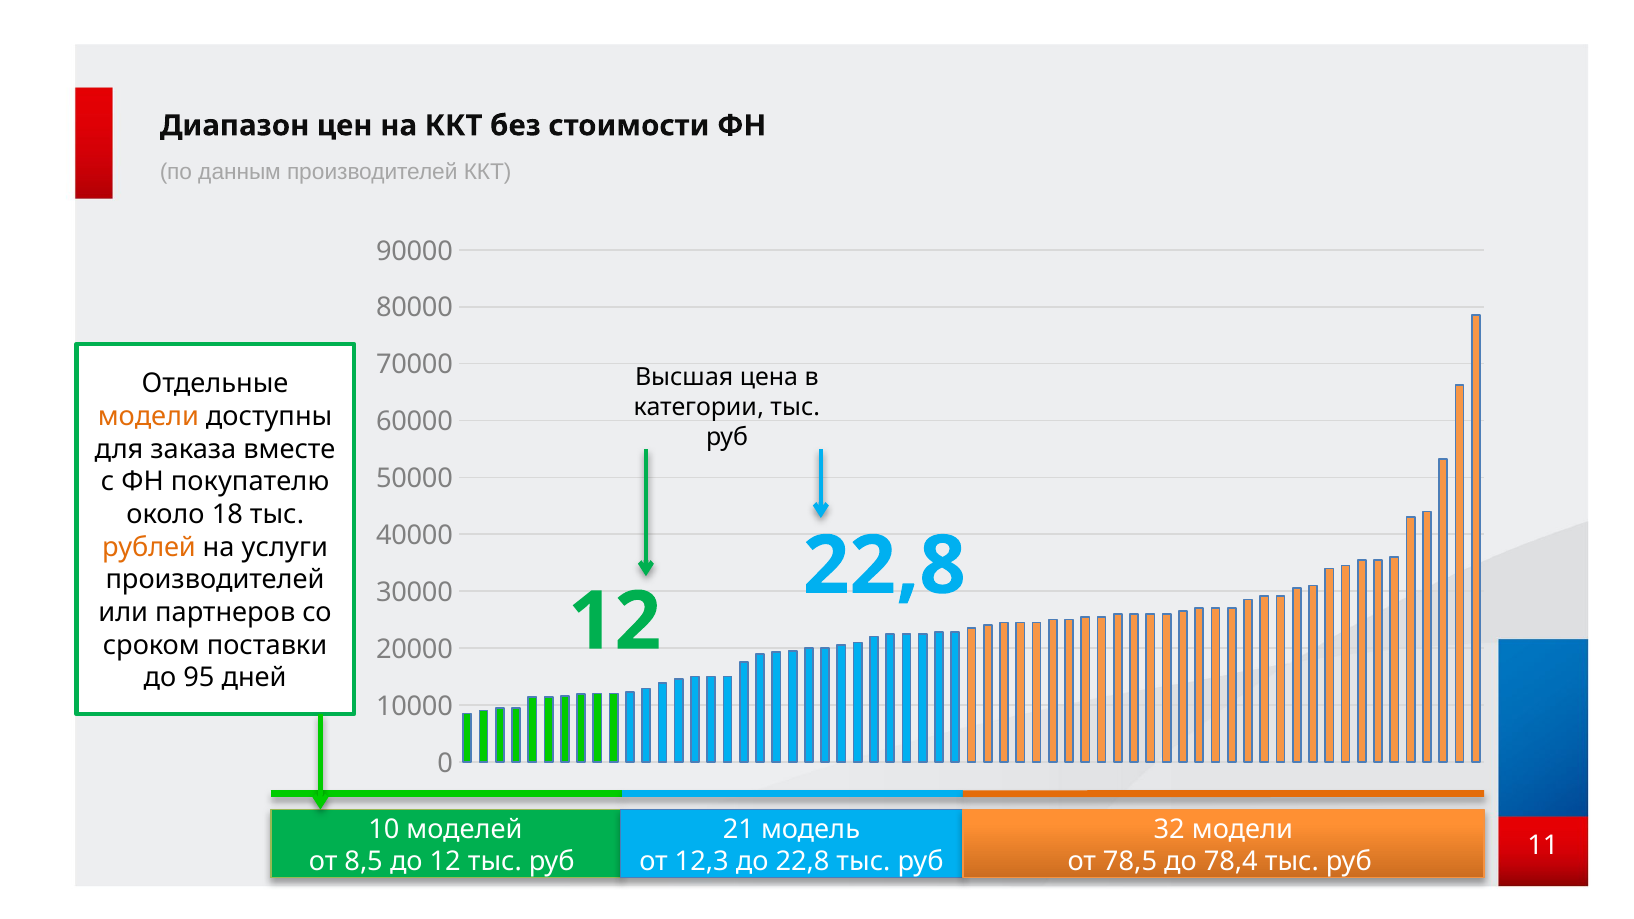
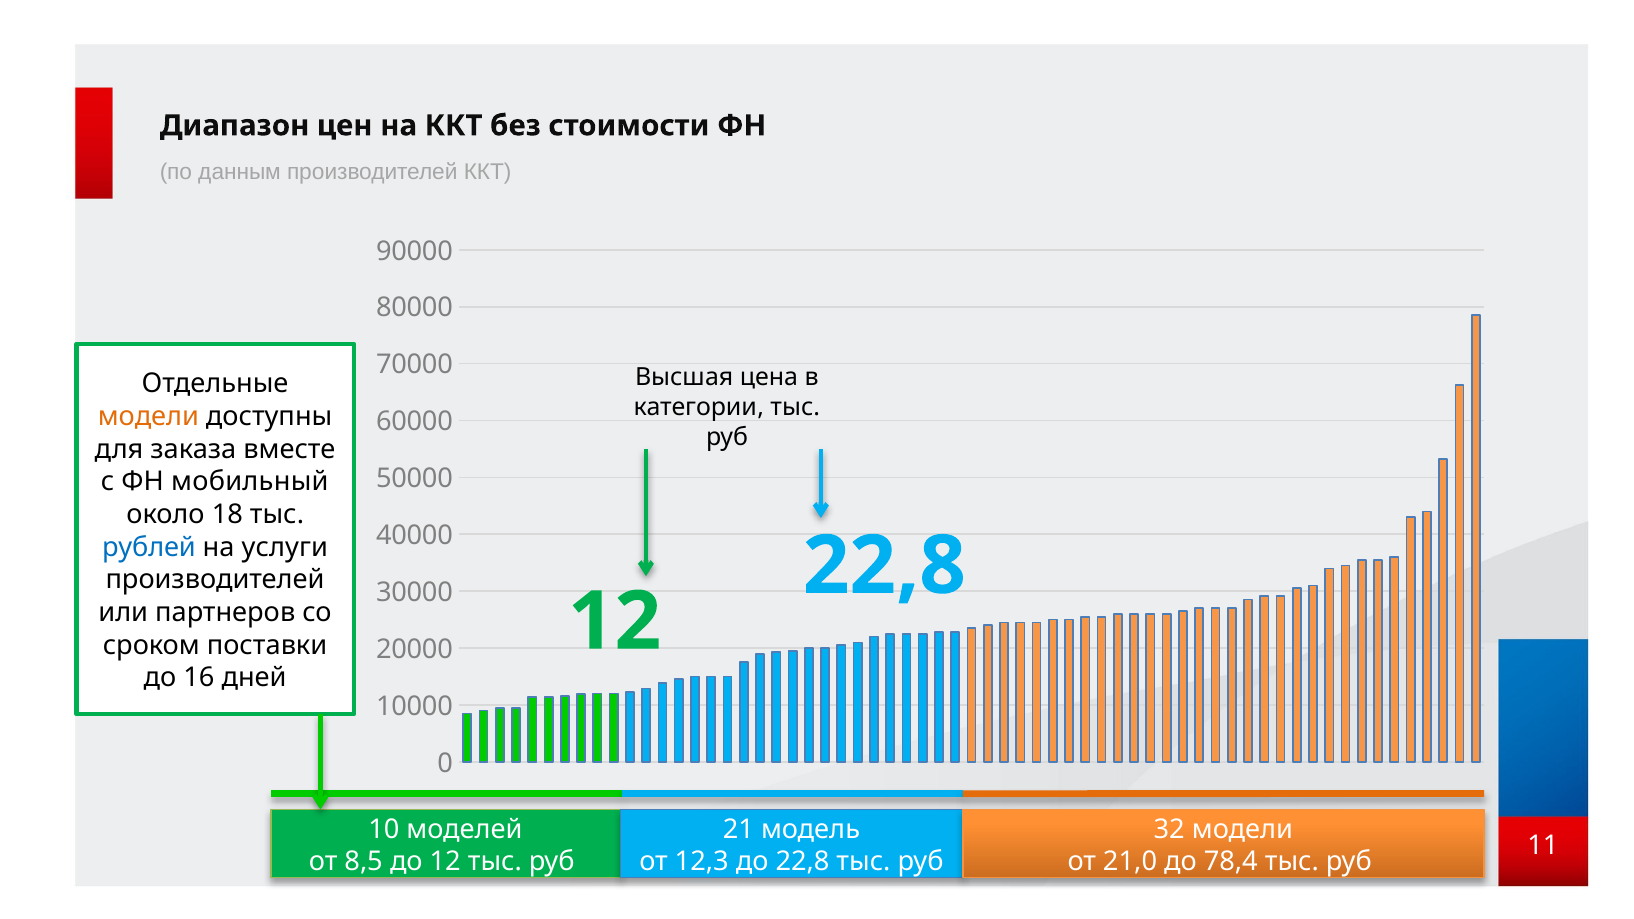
покупателю: покупателю -> мобильный
рублей colour: orange -> blue
95: 95 -> 16
78,5: 78,5 -> 21,0
